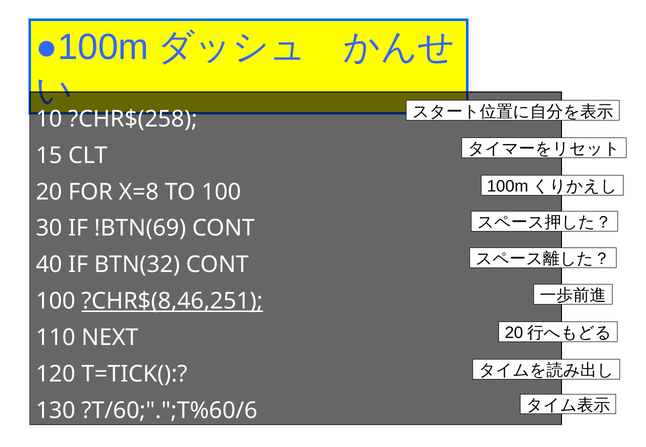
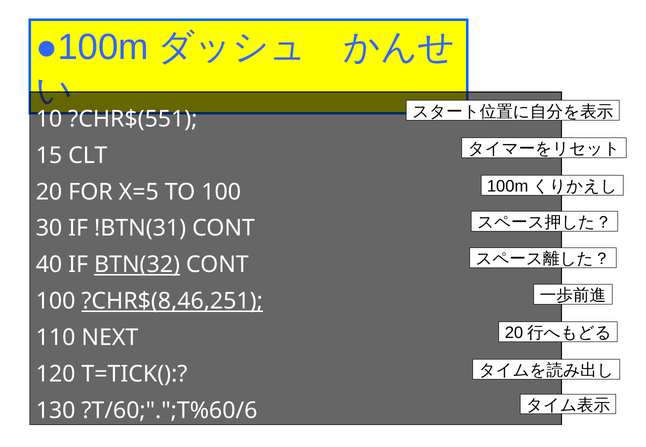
?CHR$(258: ?CHR$(258 -> ?CHR$(551
X=8: X=8 -> X=5
!BTN(69: !BTN(69 -> !BTN(31
BTN(32 underline: none -> present
